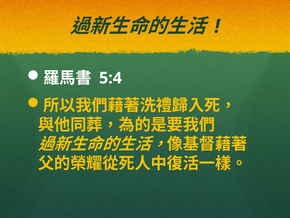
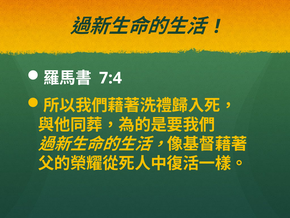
5:4: 5:4 -> 7:4
